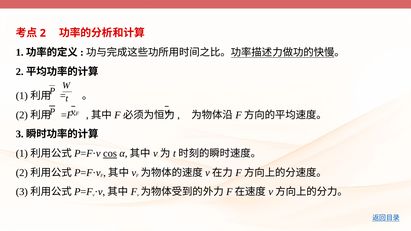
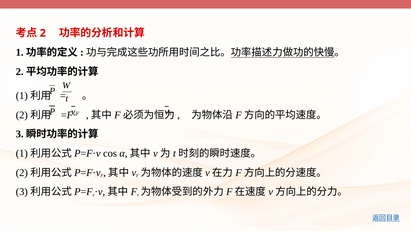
cos underline: present -> none
